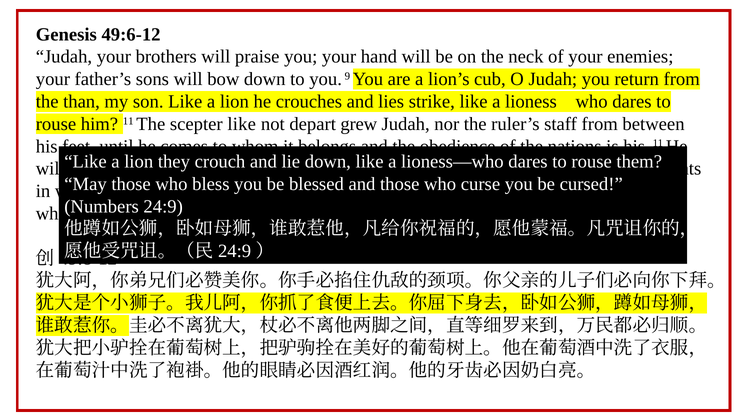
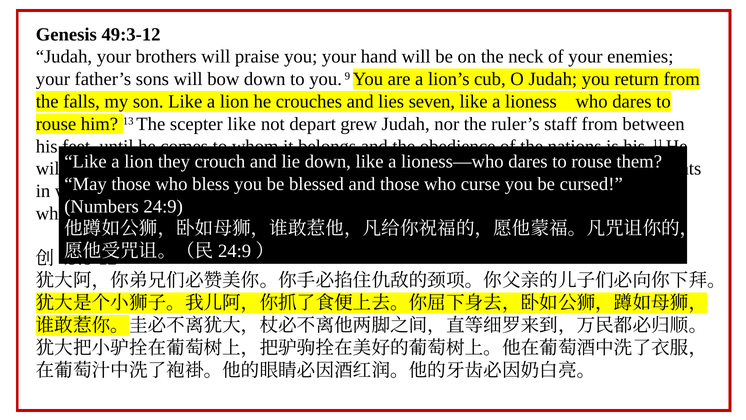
49:6-12: 49:6-12 -> 49:3-12
the than: than -> falls
strike: strike -> seven
him 11: 11 -> 13
